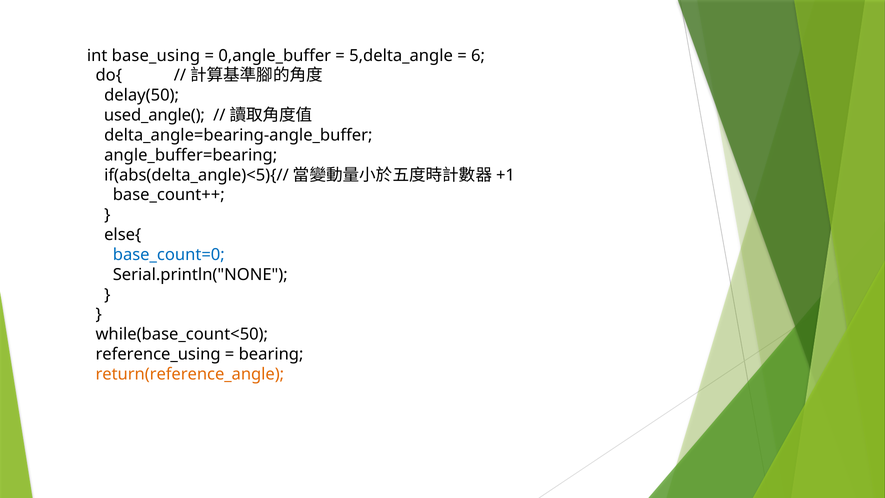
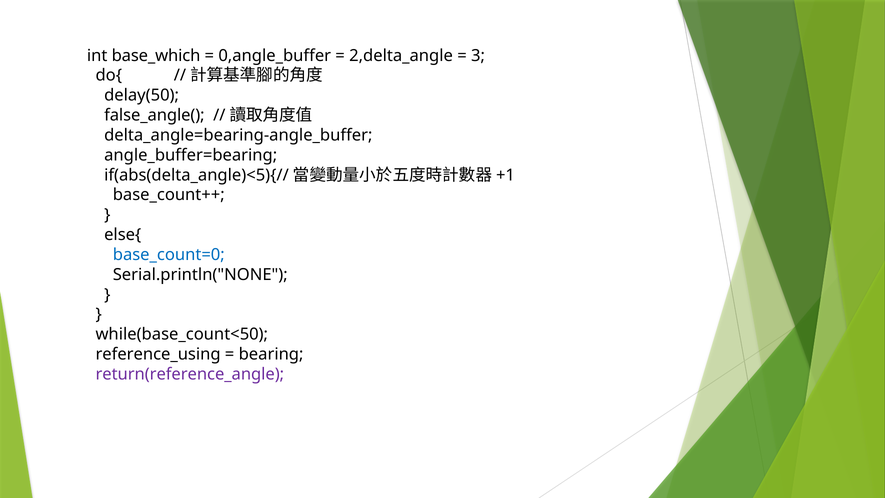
base_using: base_using -> base_which
5,delta_angle: 5,delta_angle -> 2,delta_angle
6: 6 -> 3
used_angle(: used_angle( -> false_angle(
return(reference_angle colour: orange -> purple
